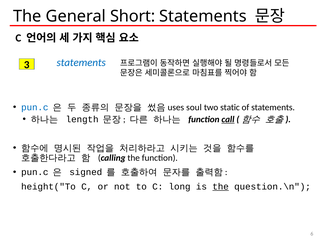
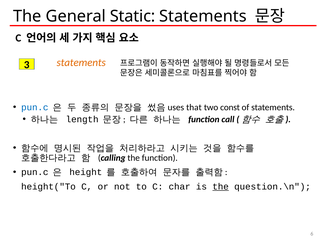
Short: Short -> Static
statements at (81, 63) colour: blue -> orange
soul: soul -> that
static: static -> const
call underline: present -> none
signed: signed -> height
long: long -> char
